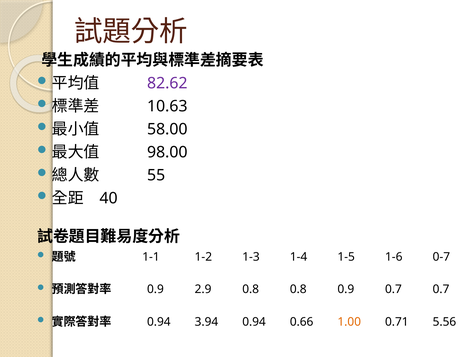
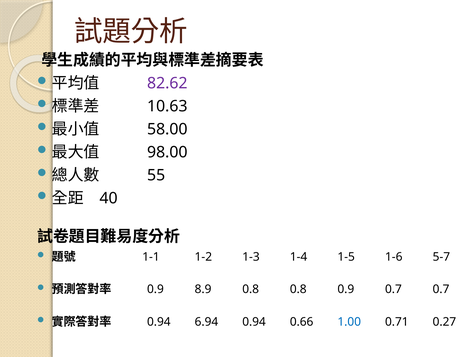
0-7: 0-7 -> 5-7
2.9: 2.9 -> 8.9
3.94: 3.94 -> 6.94
1.00 colour: orange -> blue
5.56: 5.56 -> 0.27
